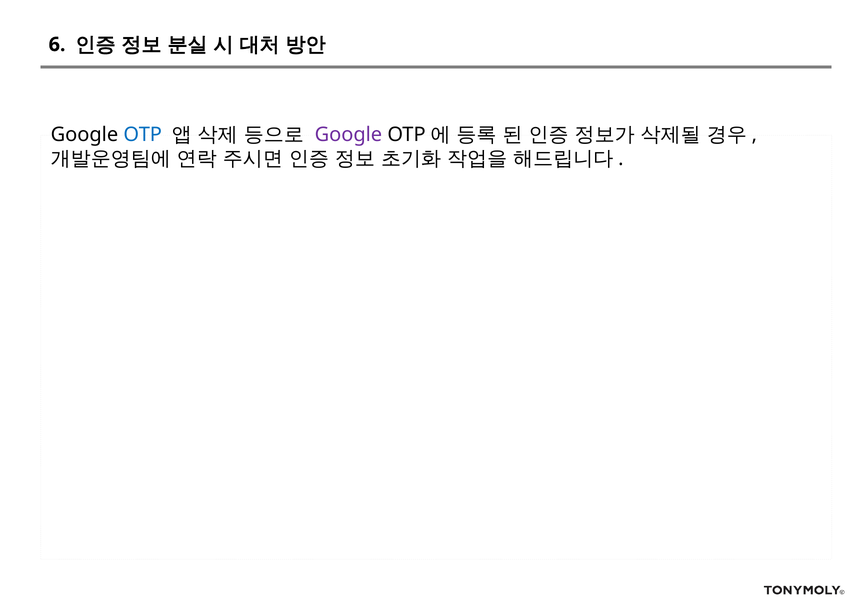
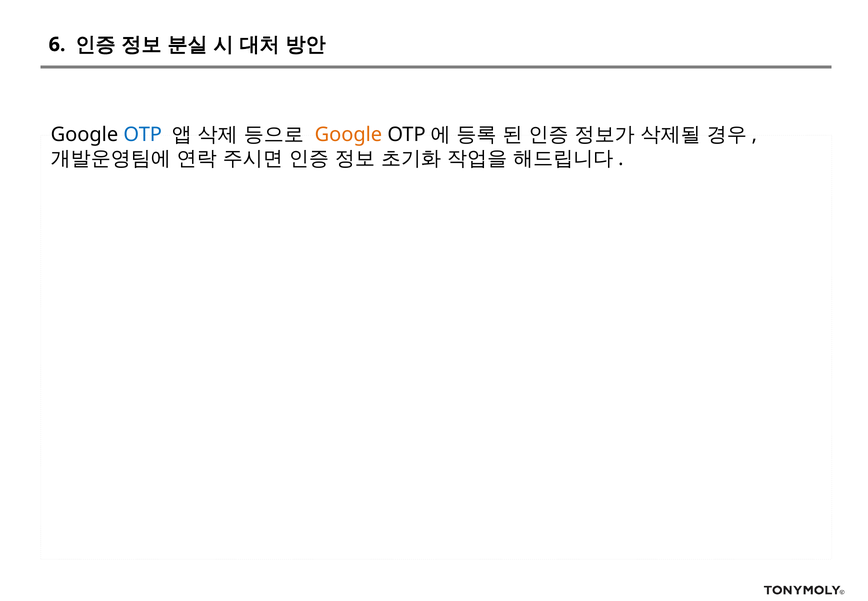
Google at (348, 135) colour: purple -> orange
